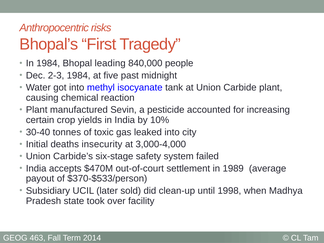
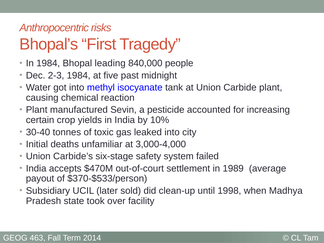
insecurity: insecurity -> unfamiliar
